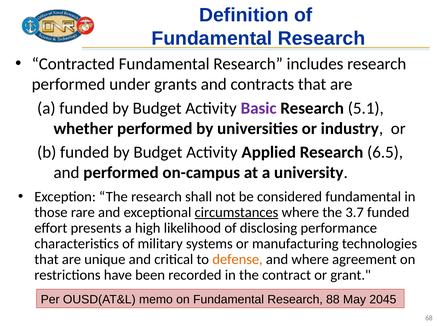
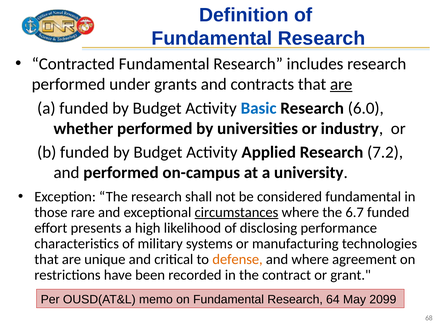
are at (341, 85) underline: none -> present
Basic colour: purple -> blue
5.1: 5.1 -> 6.0
6.5: 6.5 -> 7.2
3.7: 3.7 -> 6.7
88: 88 -> 64
2045: 2045 -> 2099
